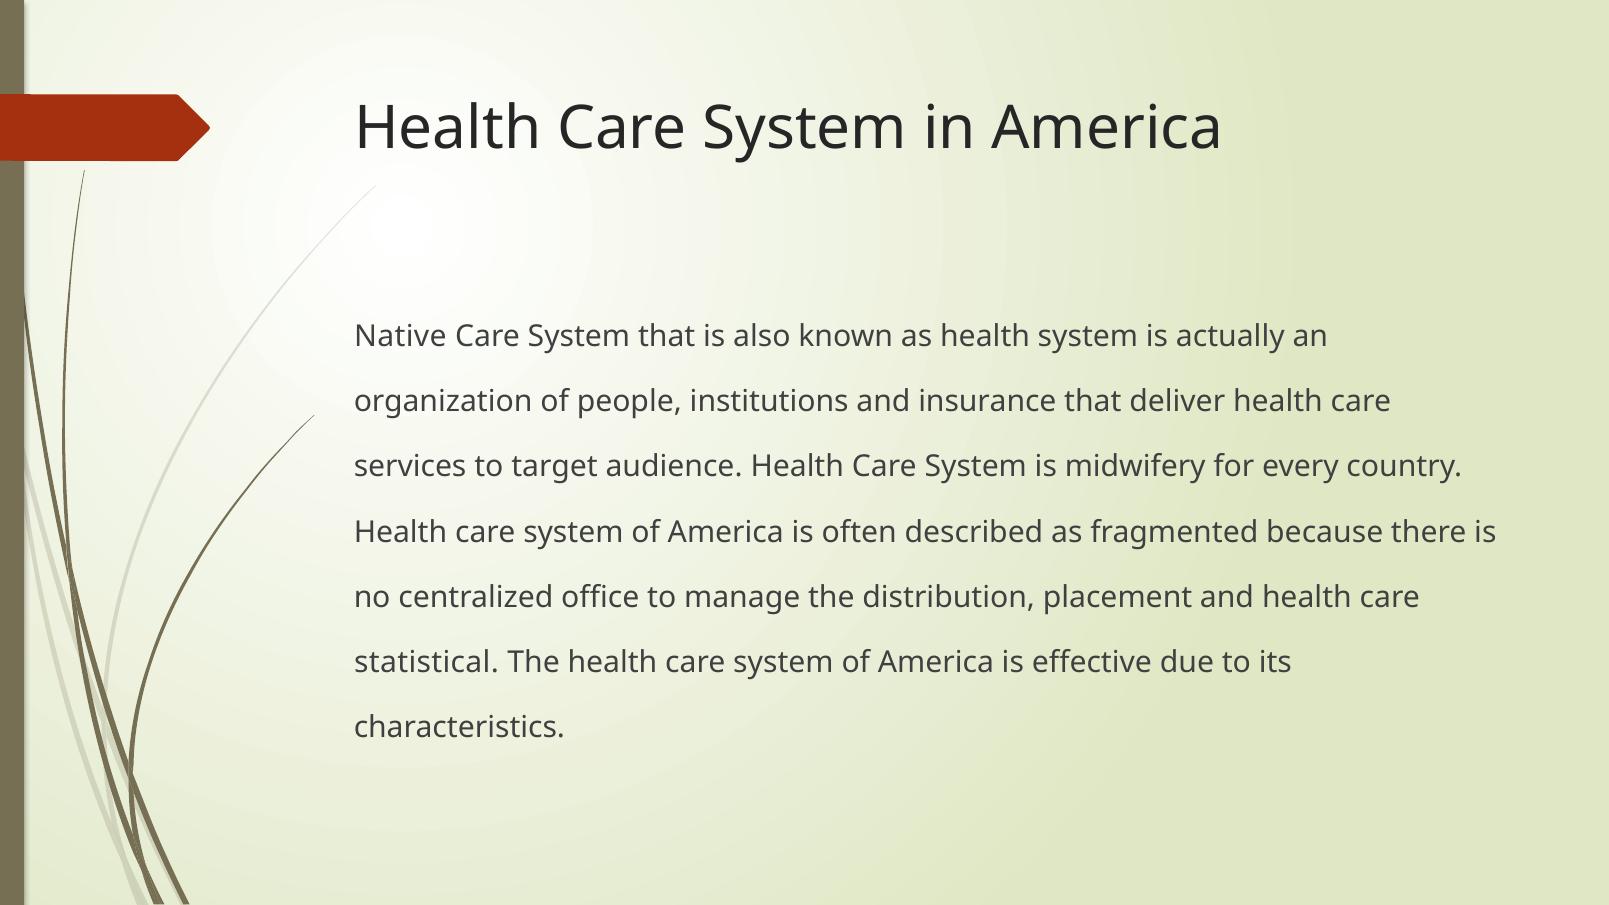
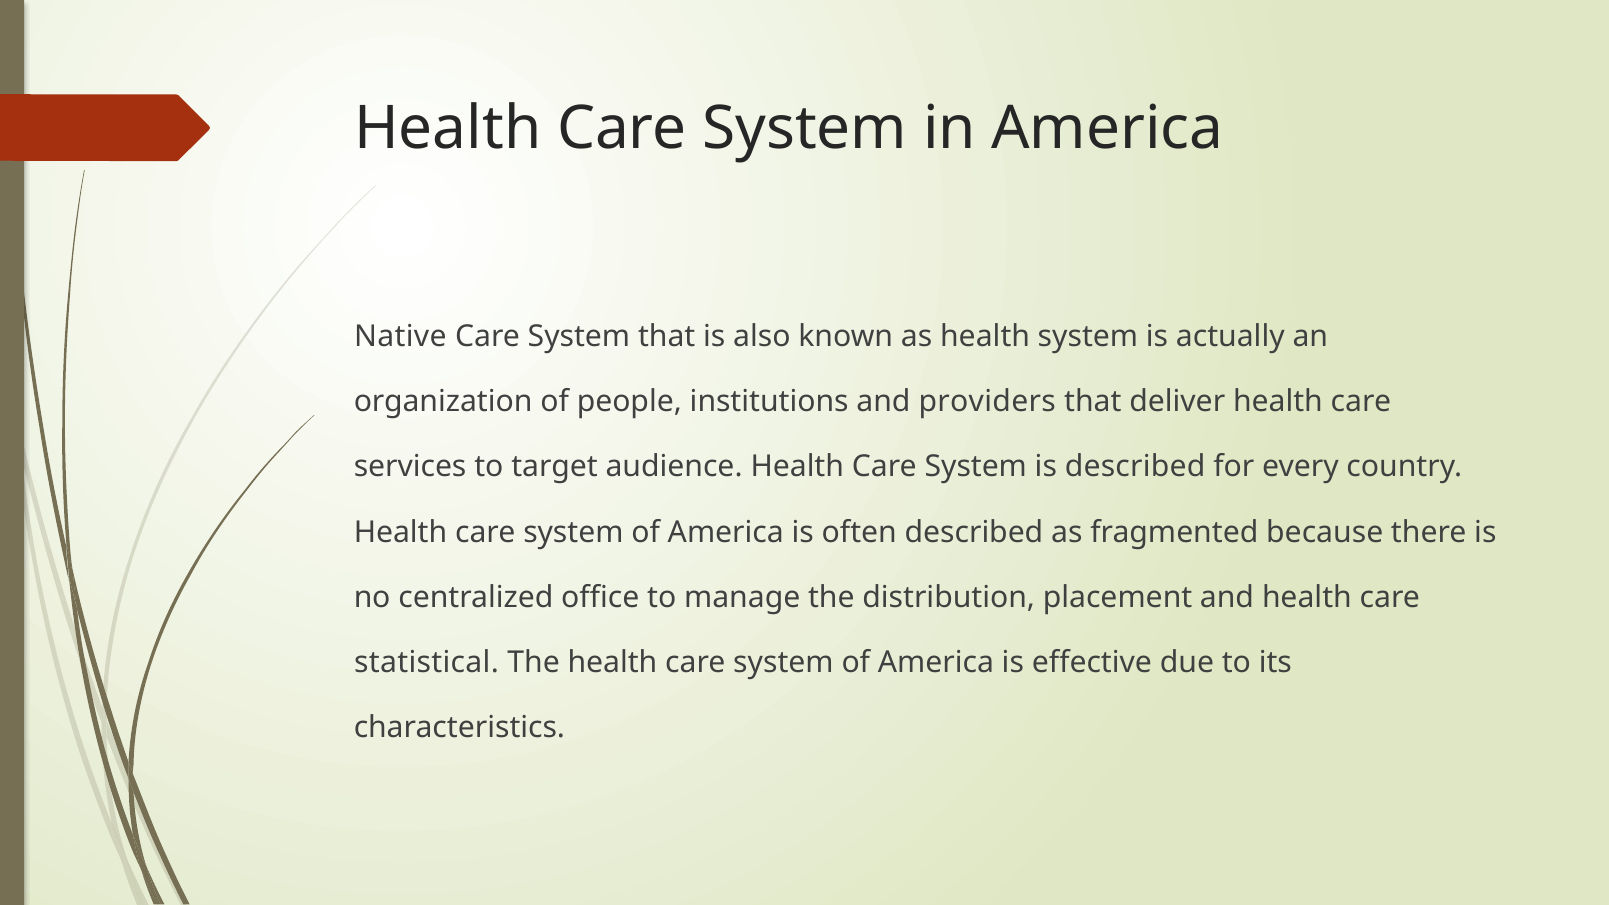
insurance: insurance -> providers
is midwifery: midwifery -> described
